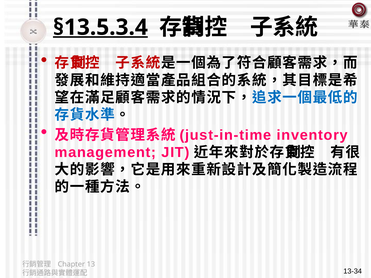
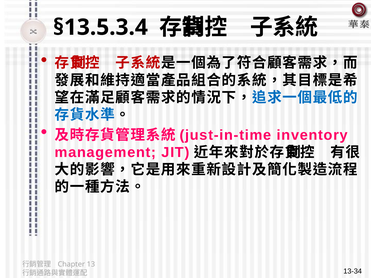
§13.5.3.4 underline: present -> none
